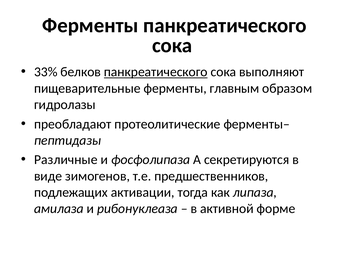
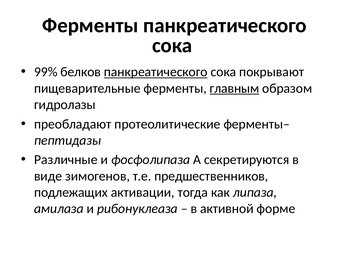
33%: 33% -> 99%
выполняют: выполняют -> покрывают
главным underline: none -> present
